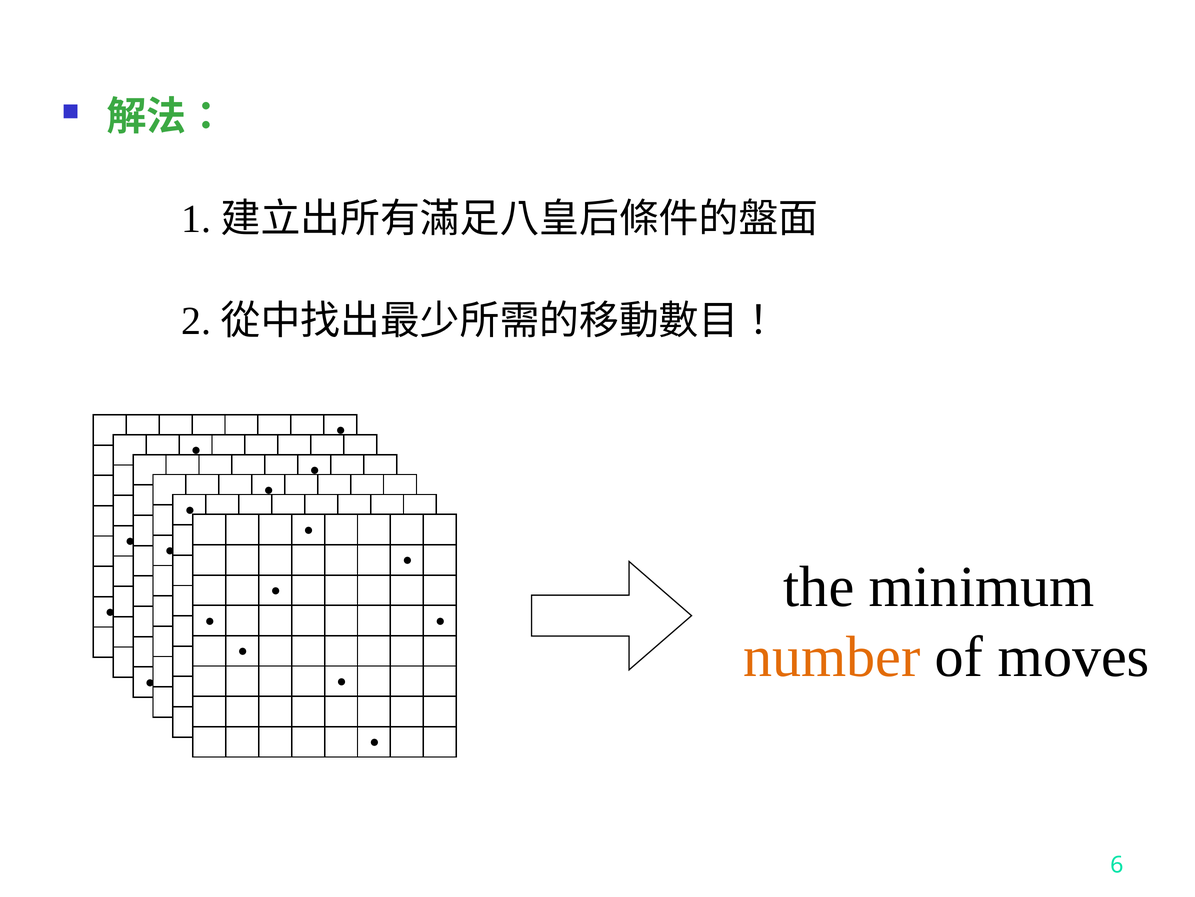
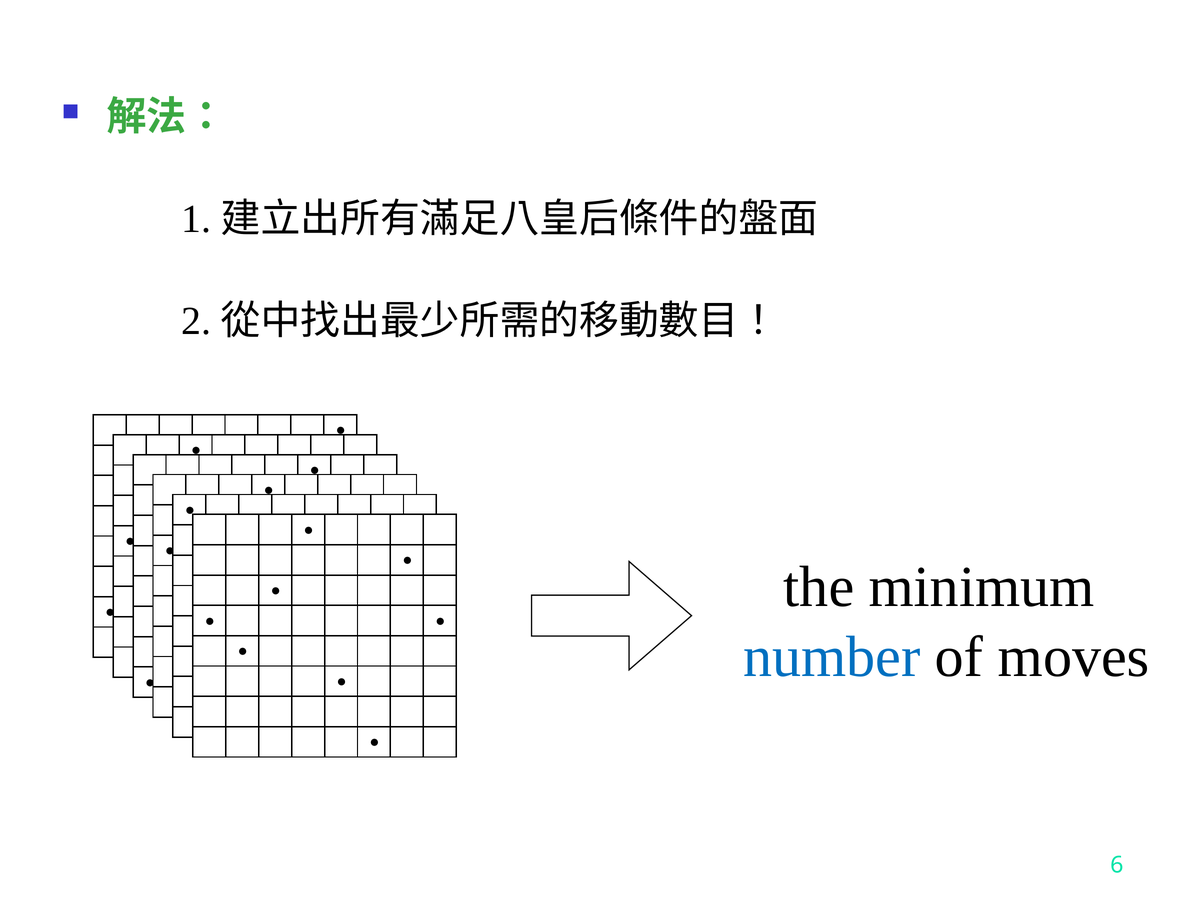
number colour: orange -> blue
